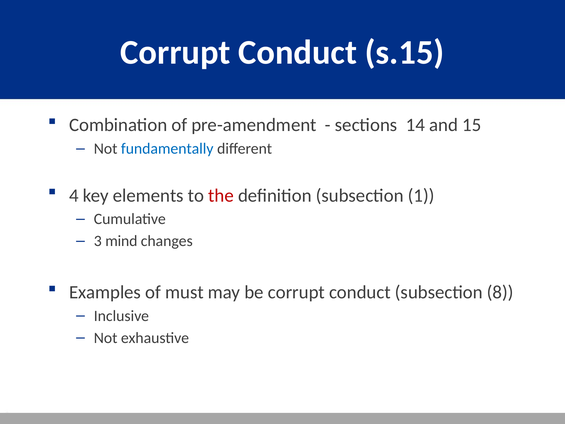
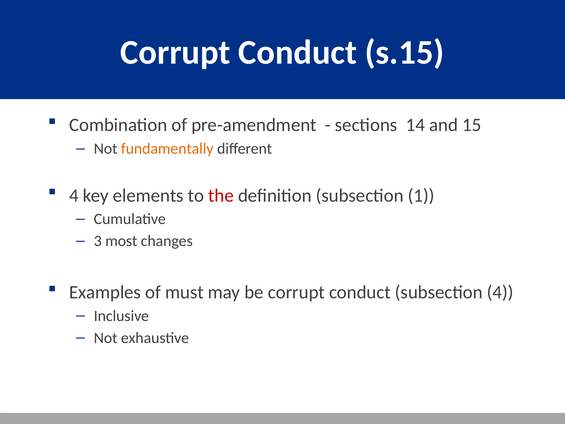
fundamentally colour: blue -> orange
mind: mind -> most
subsection 8: 8 -> 4
